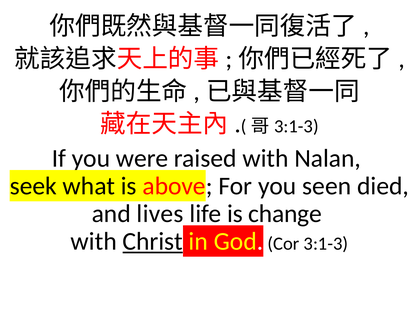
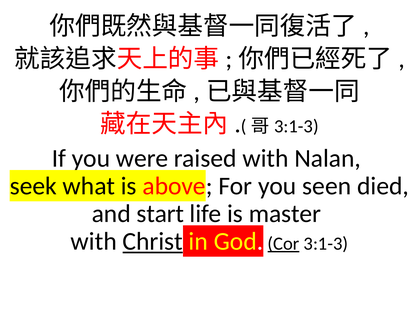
lives: lives -> start
change: change -> master
Cor underline: none -> present
